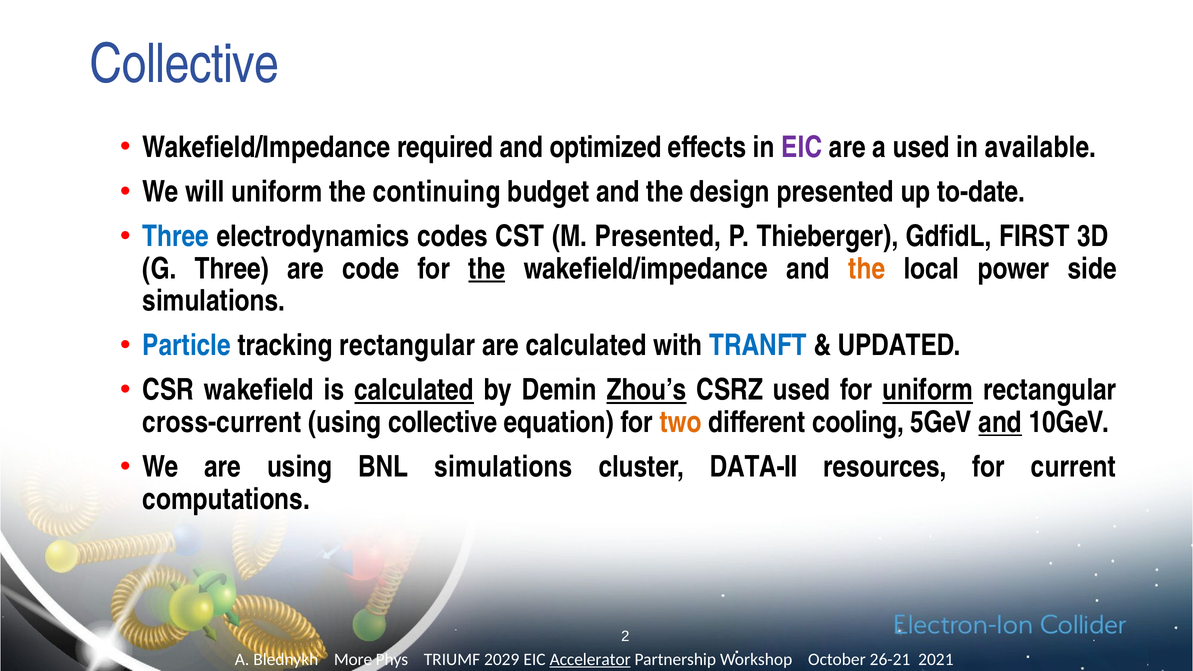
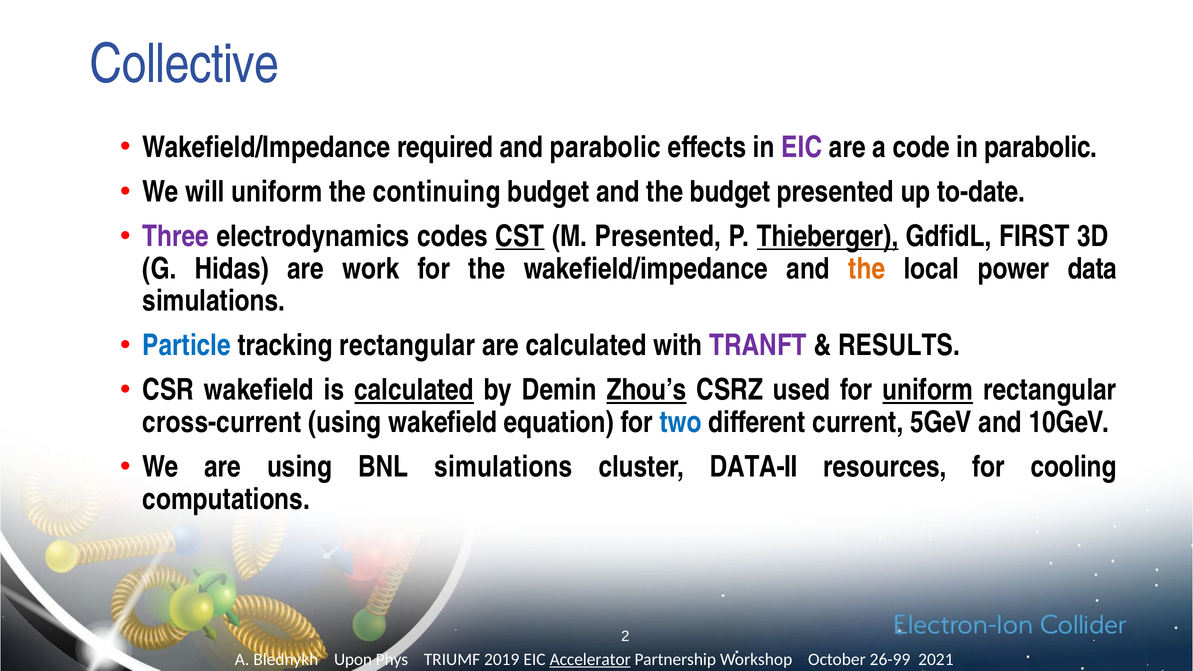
and optimized: optimized -> parabolic
a used: used -> code
in available: available -> parabolic
the design: design -> budget
Three at (176, 237) colour: blue -> purple
CST underline: none -> present
Thieberger underline: none -> present
G Three: Three -> Hidas
code: code -> work
the at (487, 269) underline: present -> none
side: side -> data
TRANFT colour: blue -> purple
UPDATED: UPDATED -> RESULTS
using collective: collective -> wakefield
two colour: orange -> blue
cooling: cooling -> current
and at (1000, 422) underline: present -> none
current: current -> cooling
More: More -> Upon
2029: 2029 -> 2019
26-21: 26-21 -> 26-99
